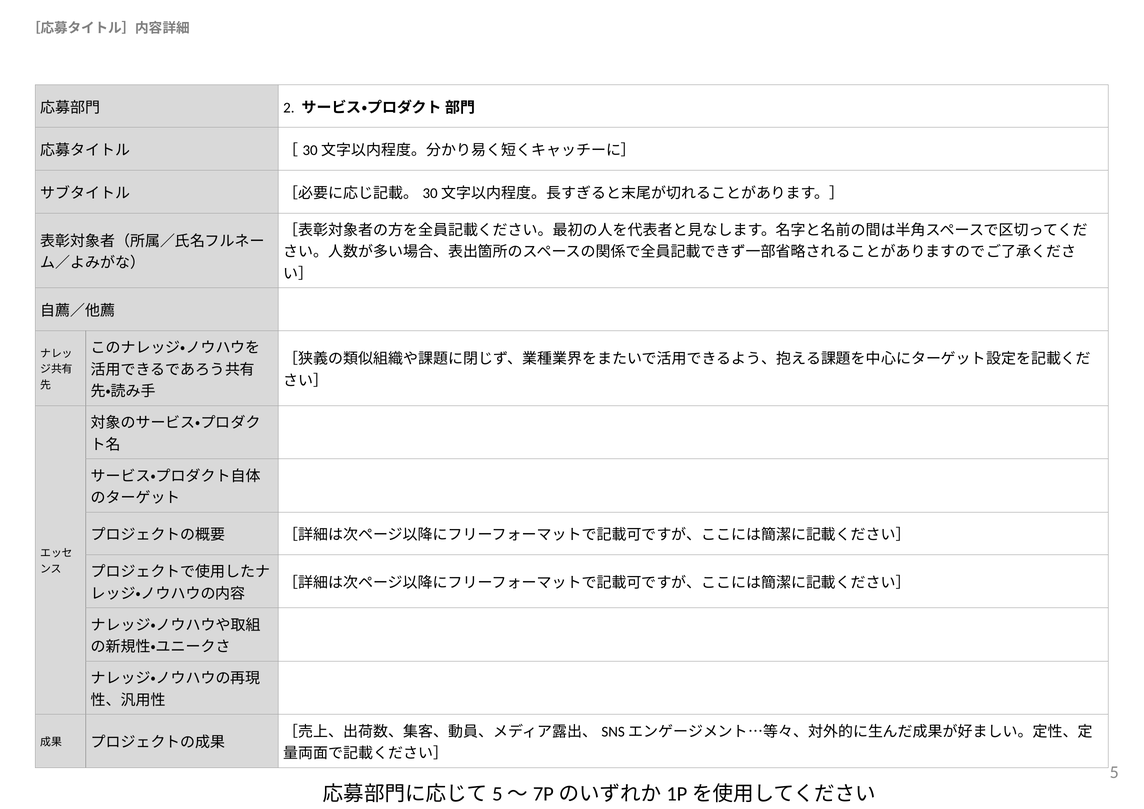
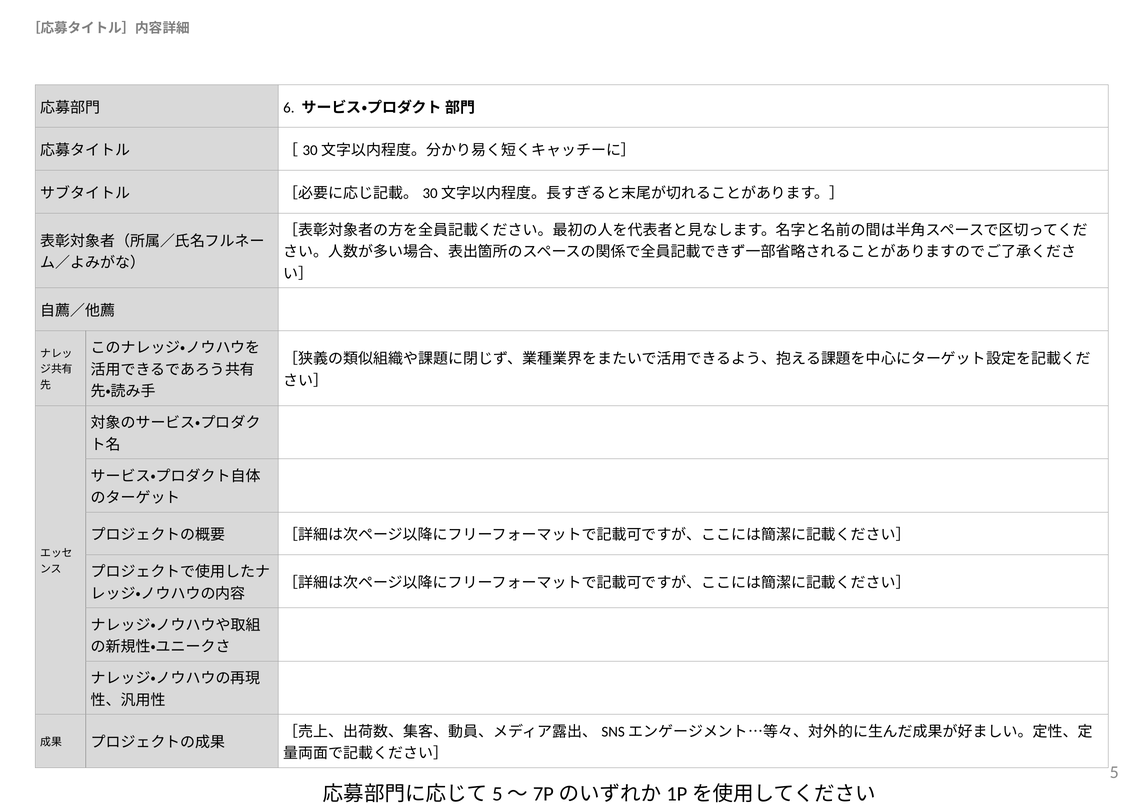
2: 2 -> 6
